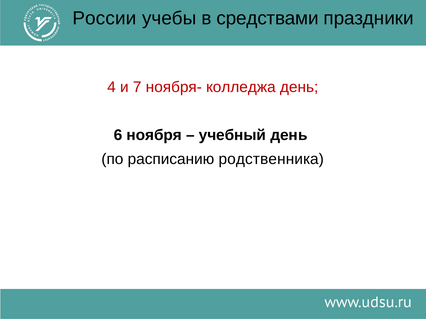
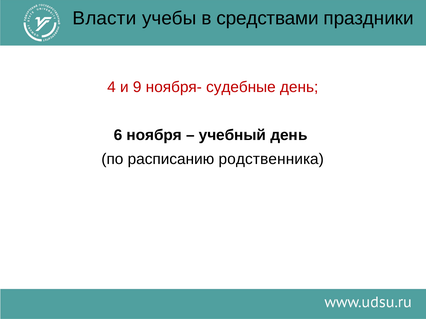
России: России -> Власти
7: 7 -> 9
колледжа: колледжа -> судебные
